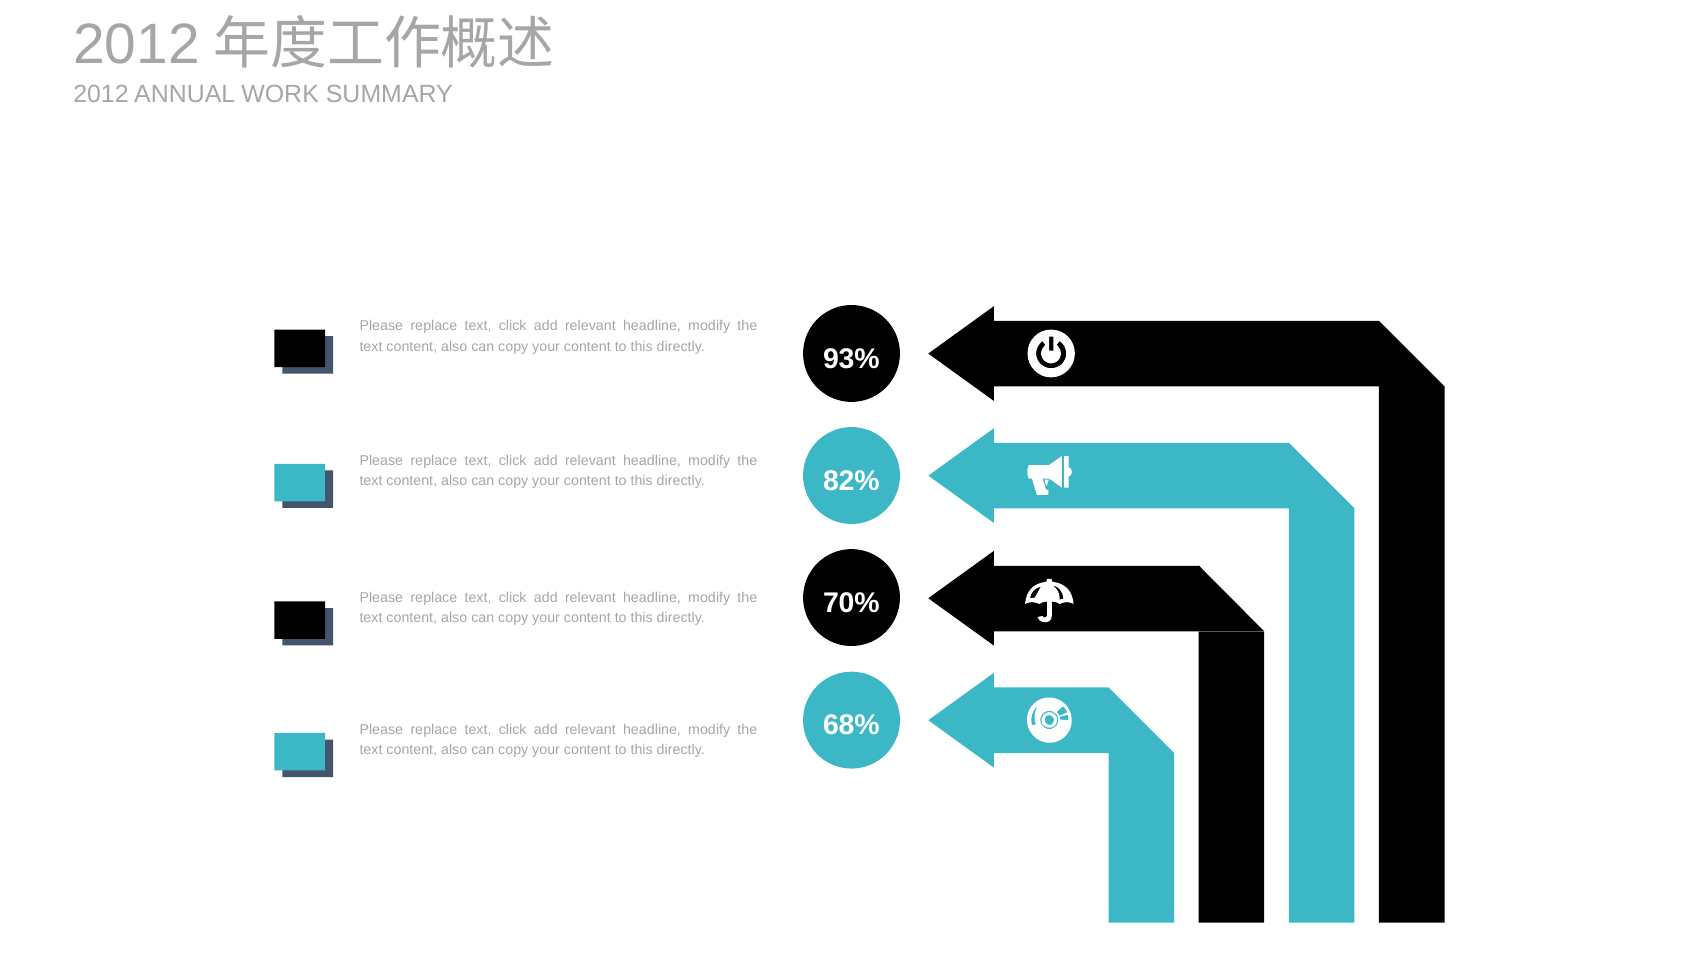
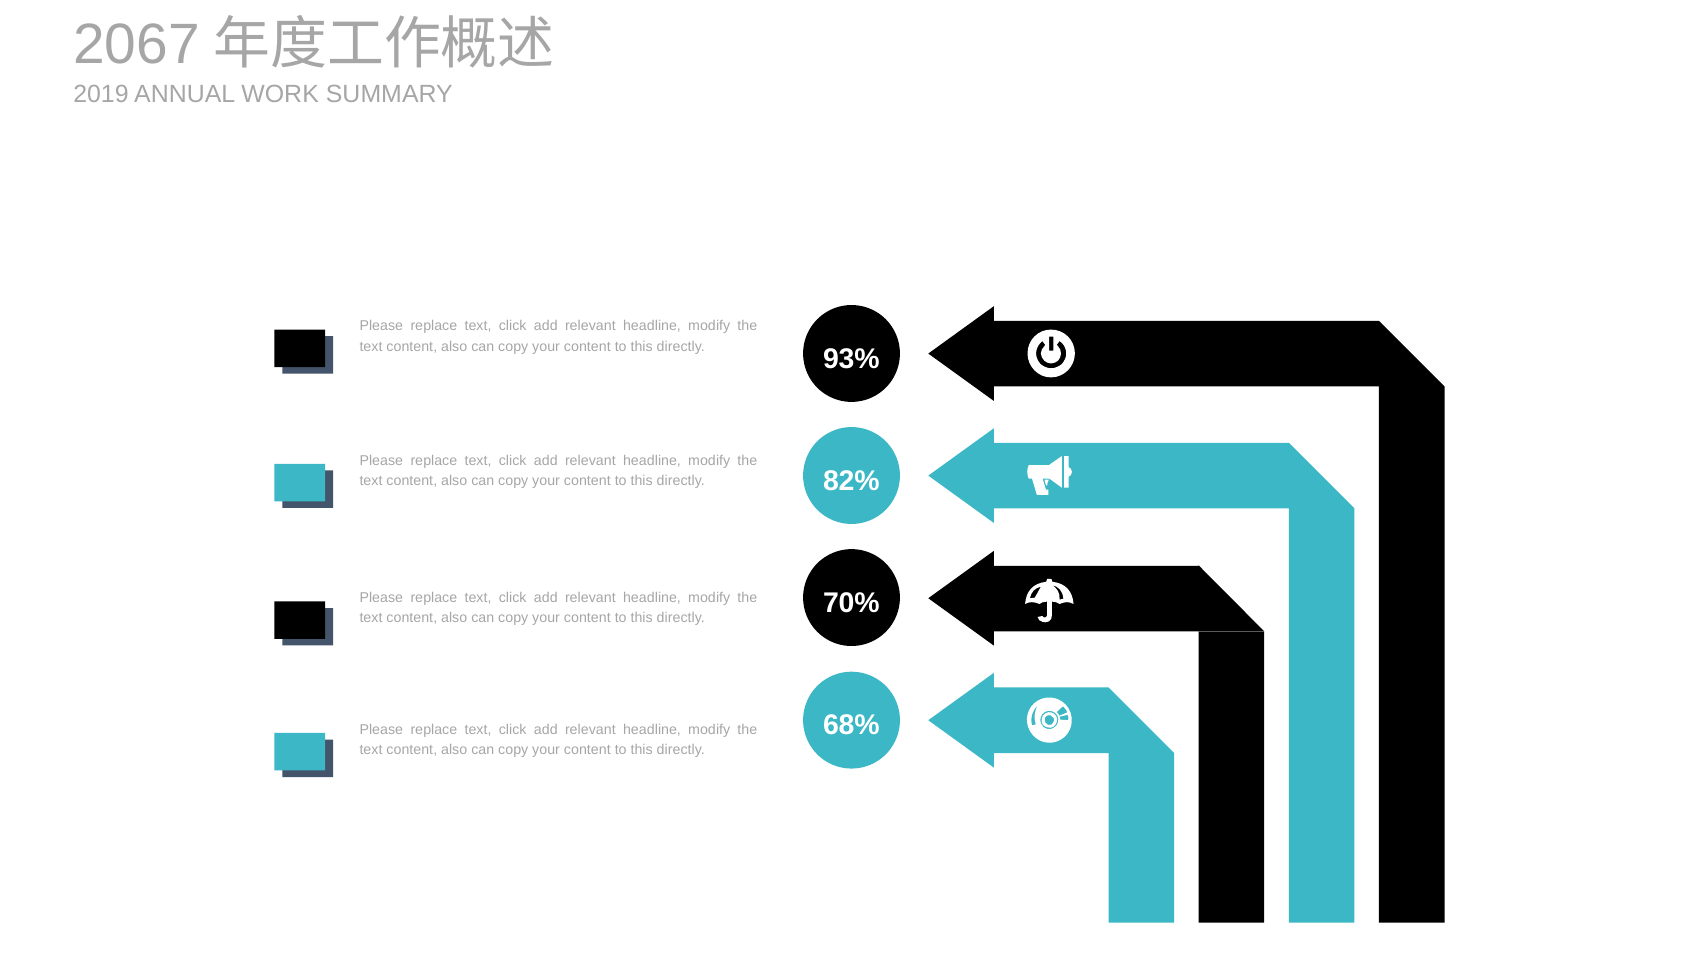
2012 at (136, 45): 2012 -> 2067
2012 at (101, 95): 2012 -> 2019
